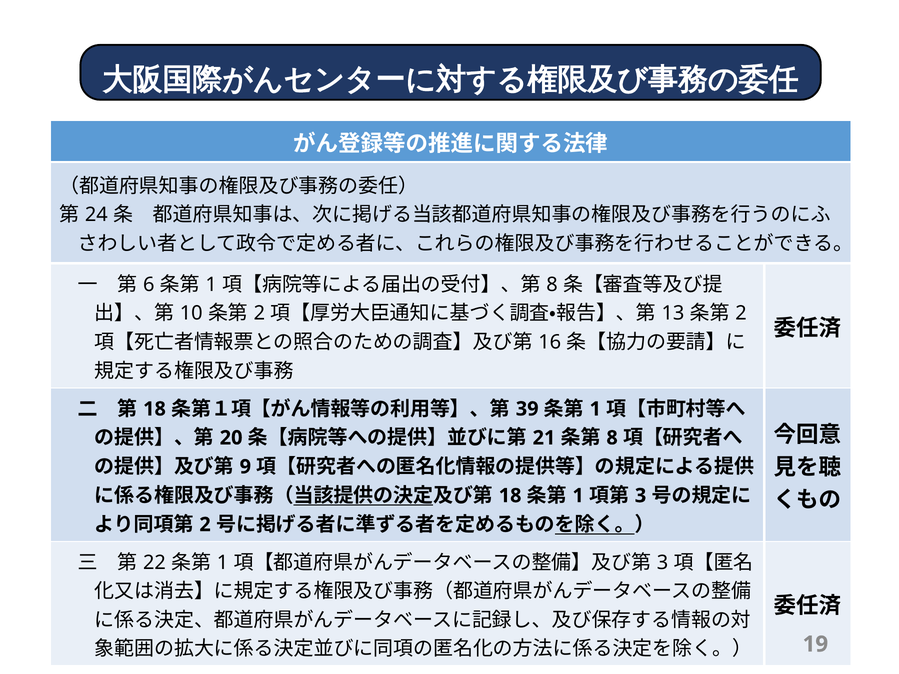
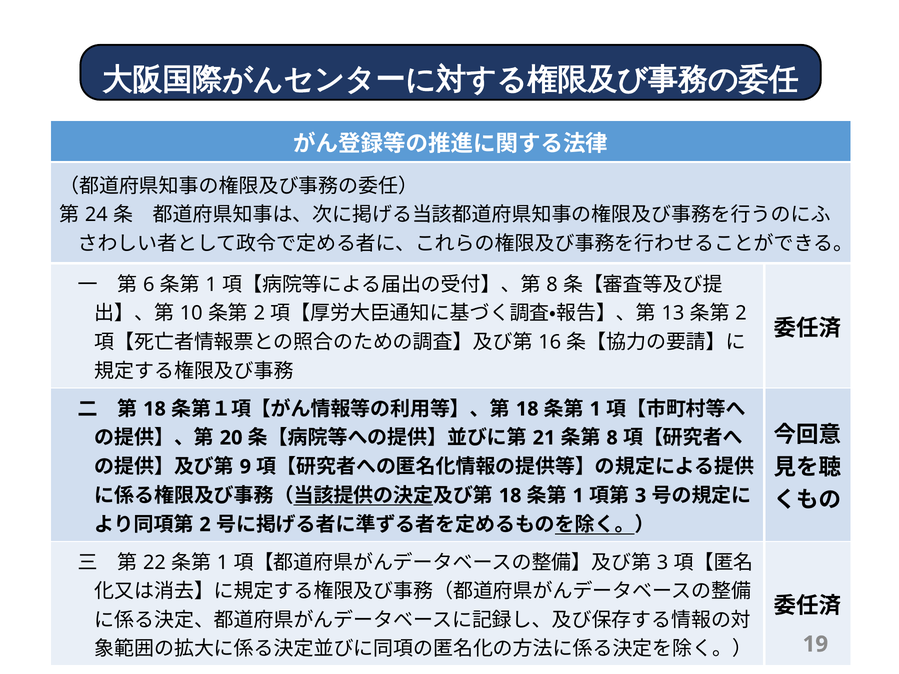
39 at (527, 409): 39 -> 18
